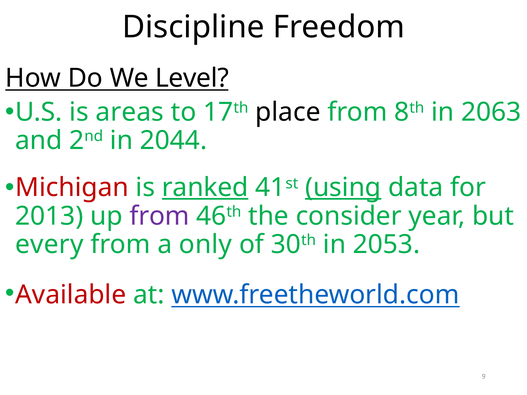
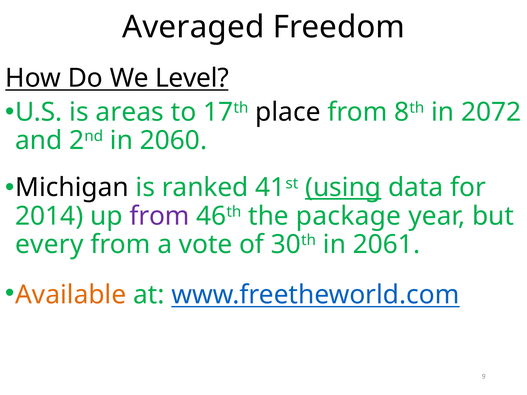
Discipline: Discipline -> Averaged
2063: 2063 -> 2072
2044: 2044 -> 2060
Michigan colour: red -> black
ranked underline: present -> none
2013: 2013 -> 2014
consider: consider -> package
only: only -> vote
2053: 2053 -> 2061
Available colour: red -> orange
